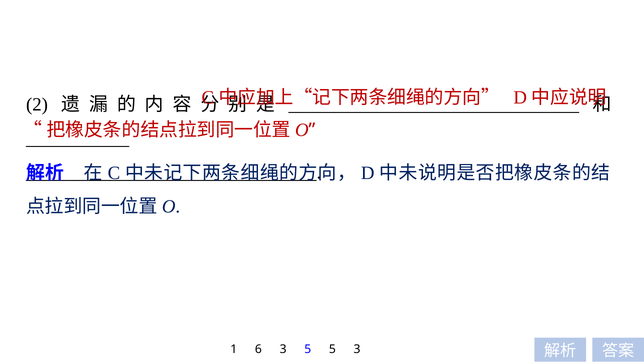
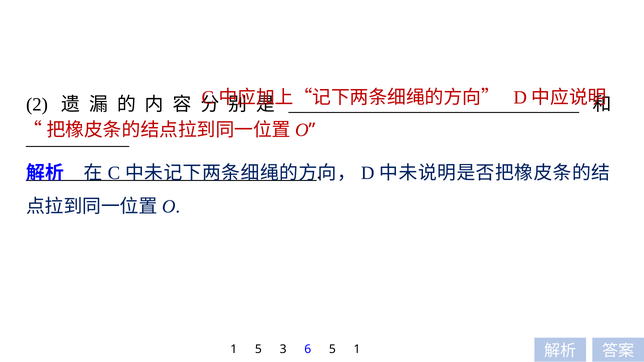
1 6: 6 -> 5
3 5: 5 -> 6
5 3: 3 -> 1
